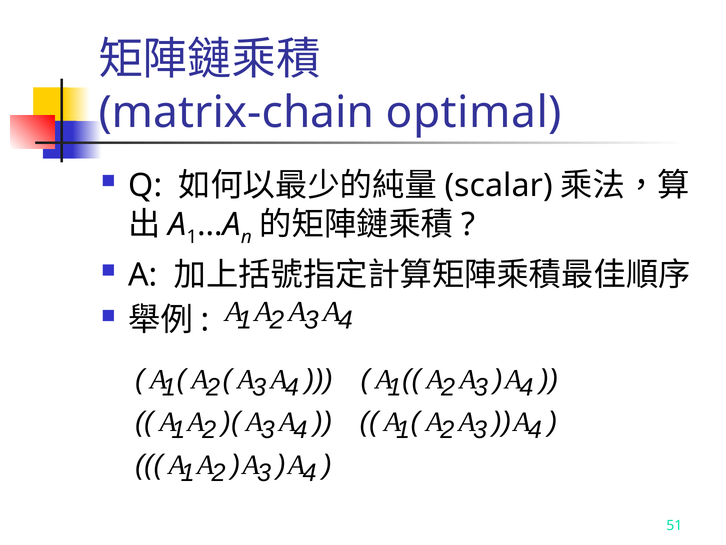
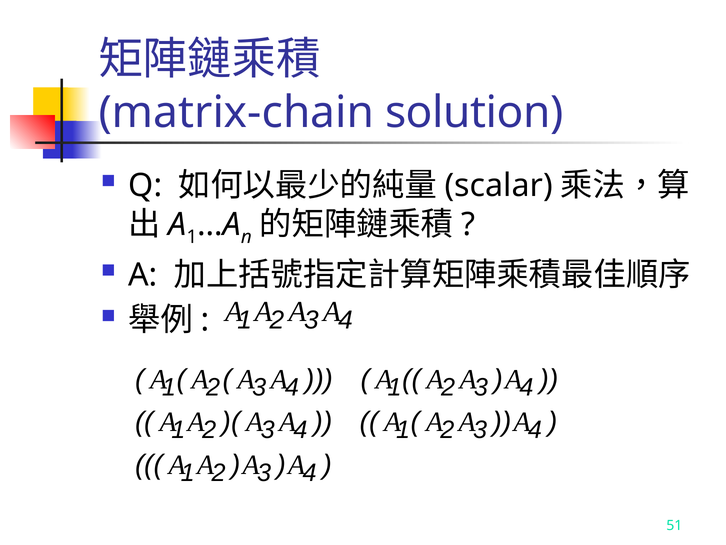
optimal: optimal -> solution
